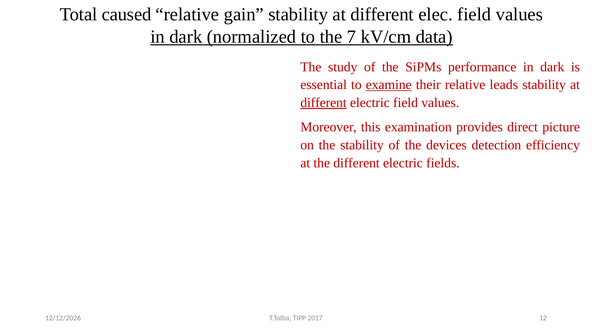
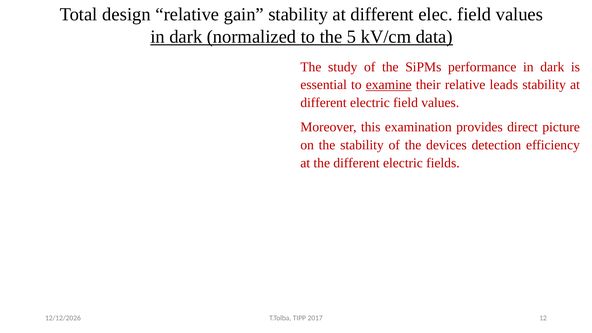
caused: caused -> design
7: 7 -> 5
different at (324, 103) underline: present -> none
